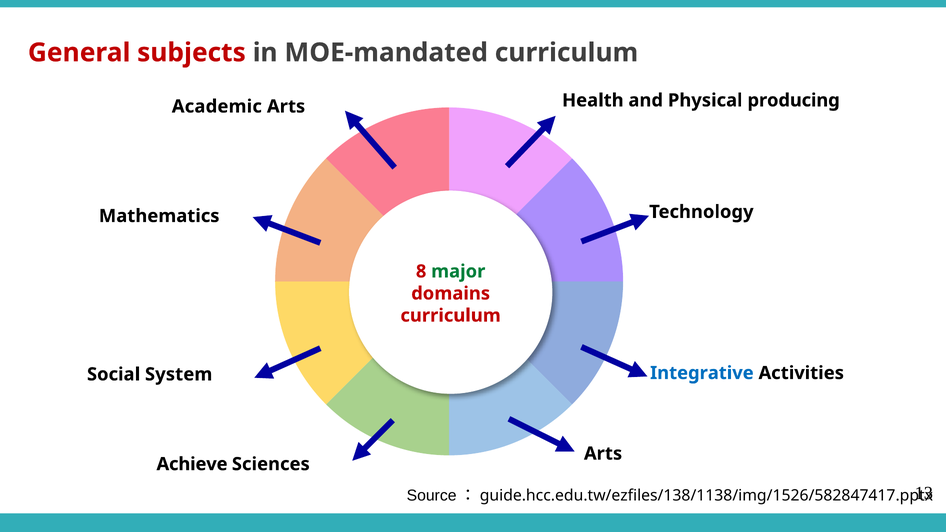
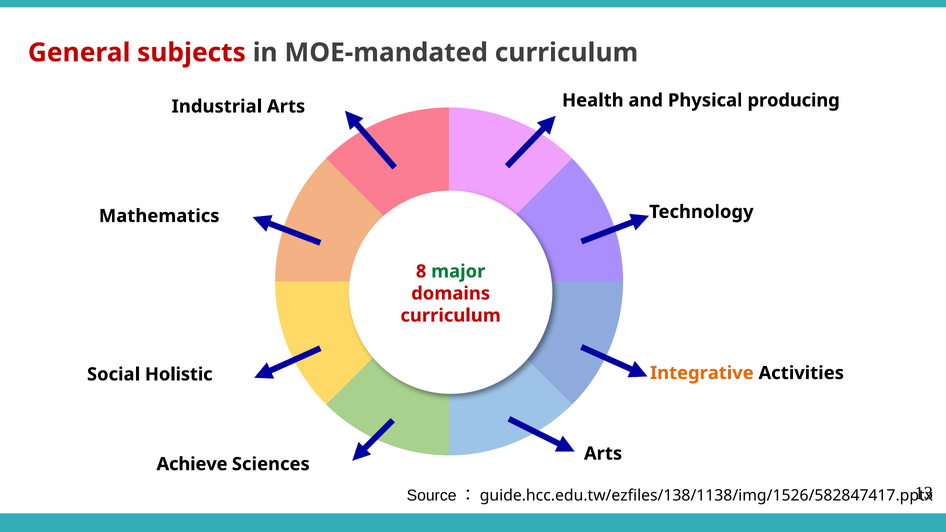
Academic: Academic -> Industrial
Integrative colour: blue -> orange
System: System -> Holistic
